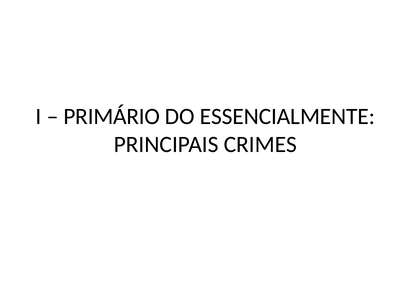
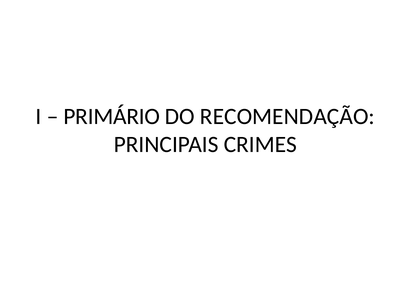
ESSENCIALMENTE: ESSENCIALMENTE -> RECOMENDAÇÃO
